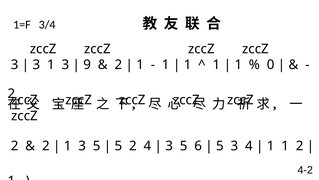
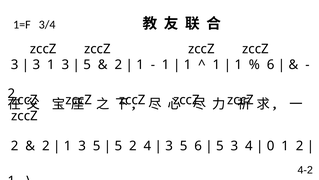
9 at (87, 65): 9 -> 5
0 at (271, 65): 0 -> 6
1 at (271, 145): 1 -> 0
